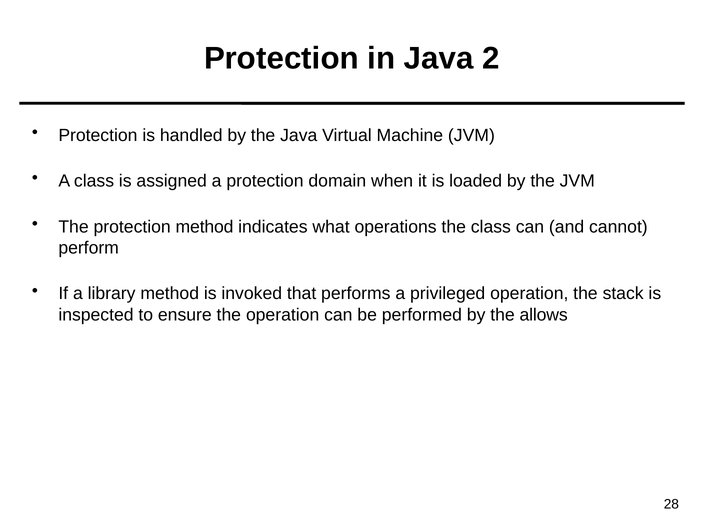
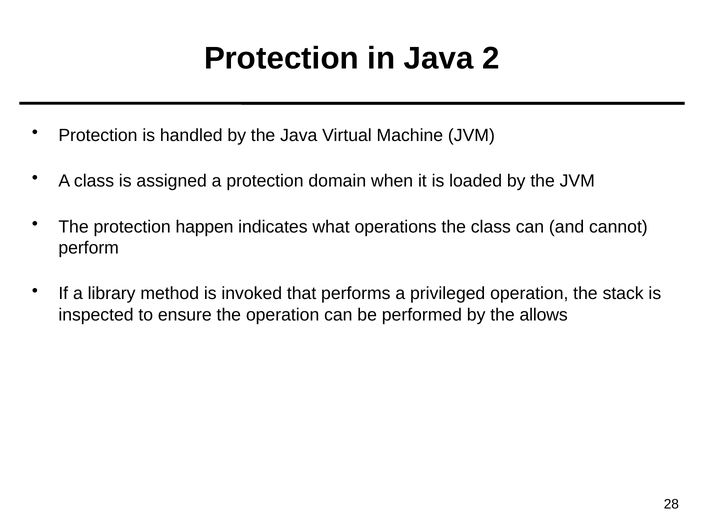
protection method: method -> happen
